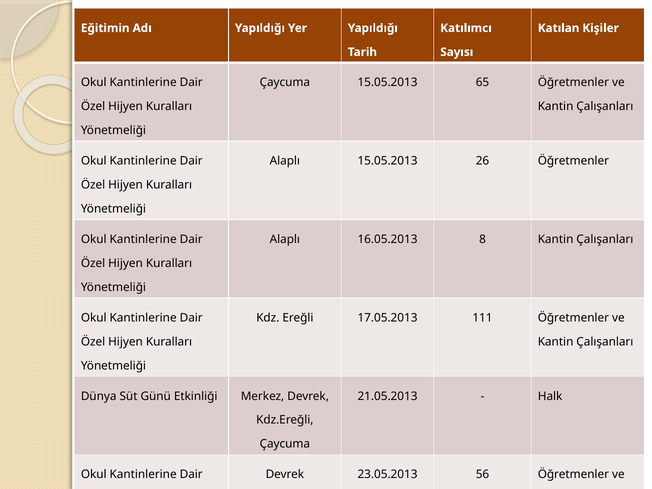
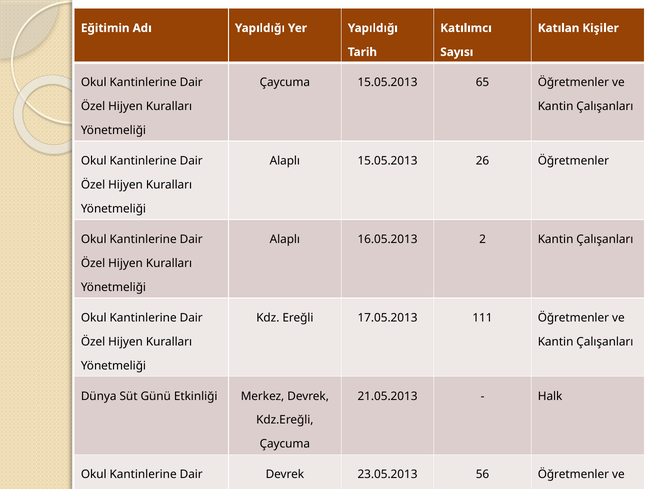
8: 8 -> 2
